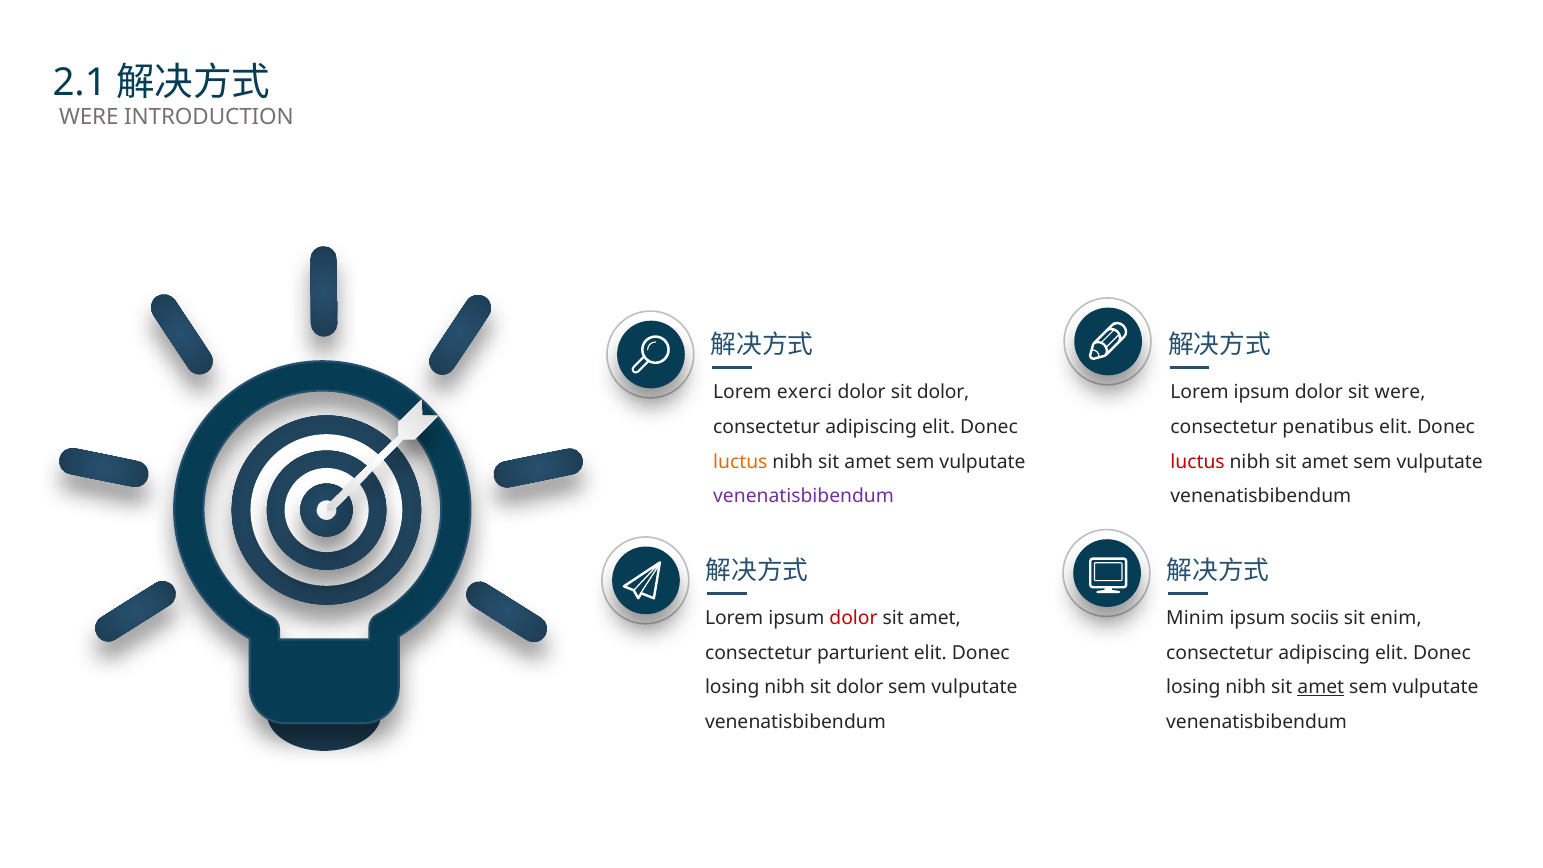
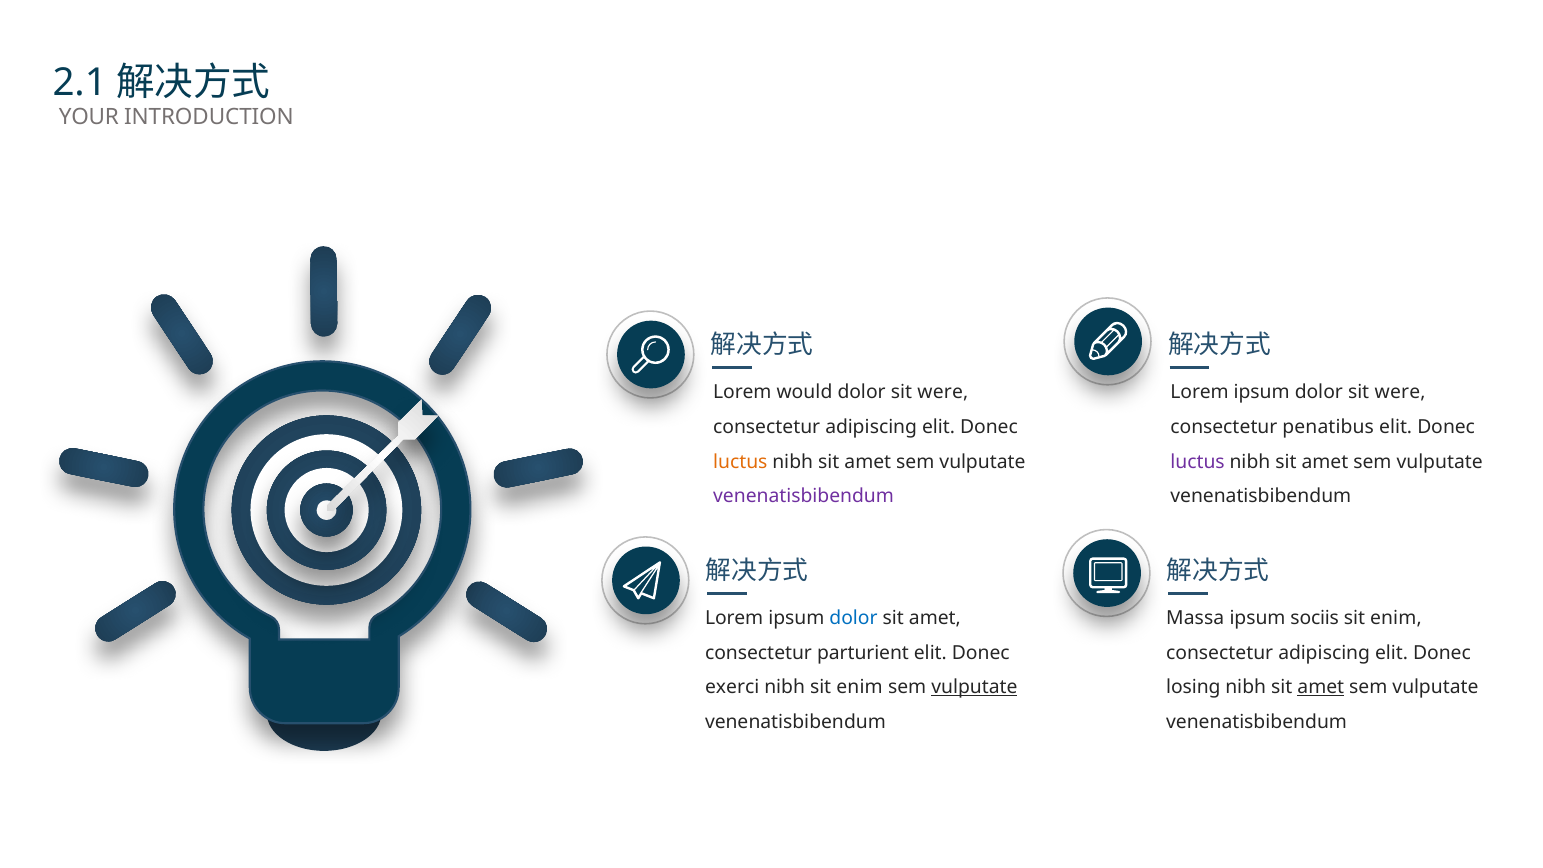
WERE at (89, 117): WERE -> YOUR
exerci: exerci -> would
dolor at (943, 392): dolor -> were
luctus at (1198, 462) colour: red -> purple
dolor at (853, 618) colour: red -> blue
Minim: Minim -> Massa
losing at (732, 688): losing -> exerci
nibh sit dolor: dolor -> enim
vulputate at (974, 688) underline: none -> present
